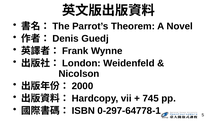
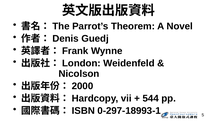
745: 745 -> 544
0-297-64778-1: 0-297-64778-1 -> 0-297-18993-1
